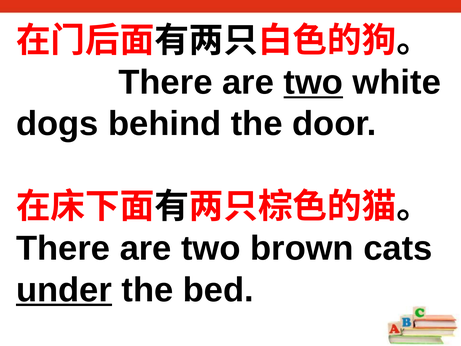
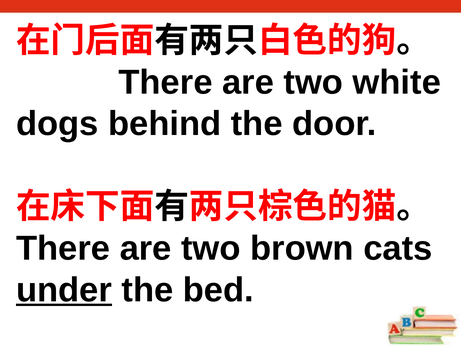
two at (313, 82) underline: present -> none
